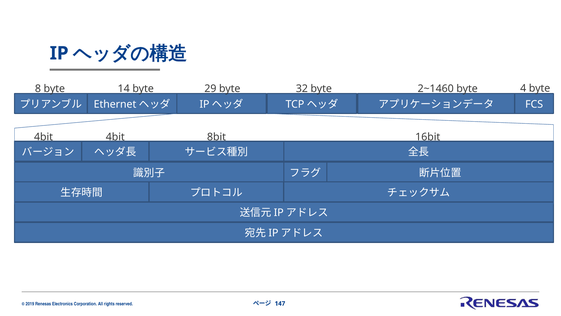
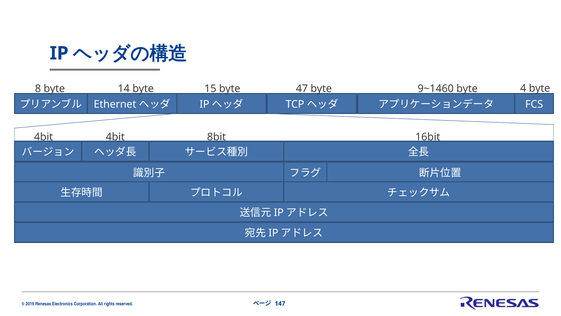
29: 29 -> 15
32: 32 -> 47
2~1460: 2~1460 -> 9~1460
